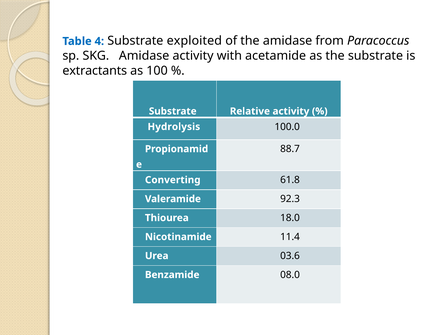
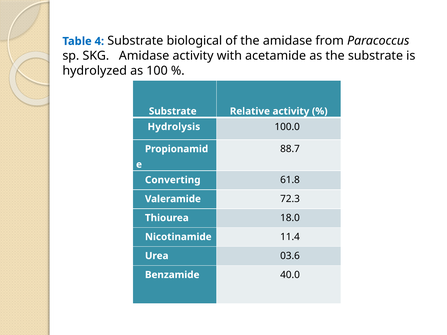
exploited: exploited -> biological
extractants: extractants -> hydrolyzed
92.3: 92.3 -> 72.3
08.0: 08.0 -> 40.0
